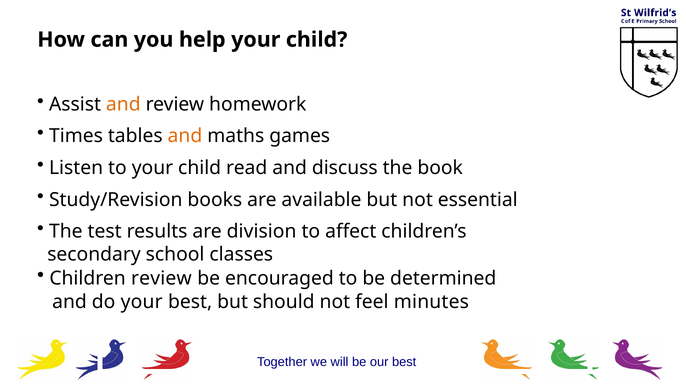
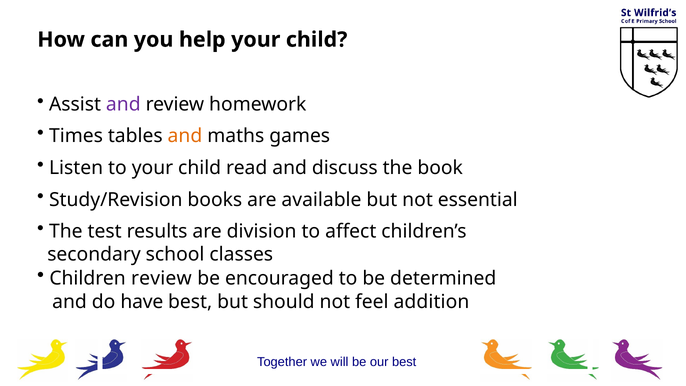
and at (123, 104) colour: orange -> purple
do your: your -> have
minutes: minutes -> addition
